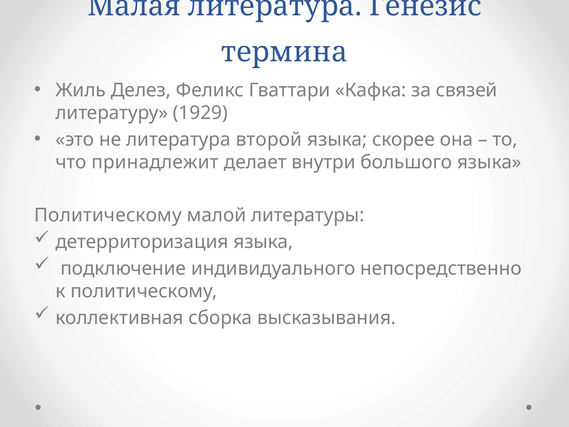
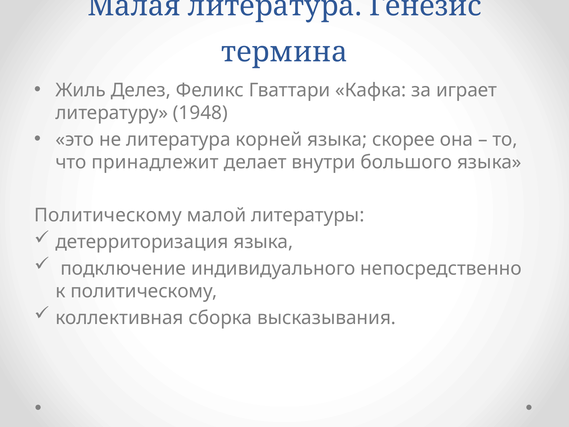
связей: связей -> играет
1929: 1929 -> 1948
второй: второй -> корней
